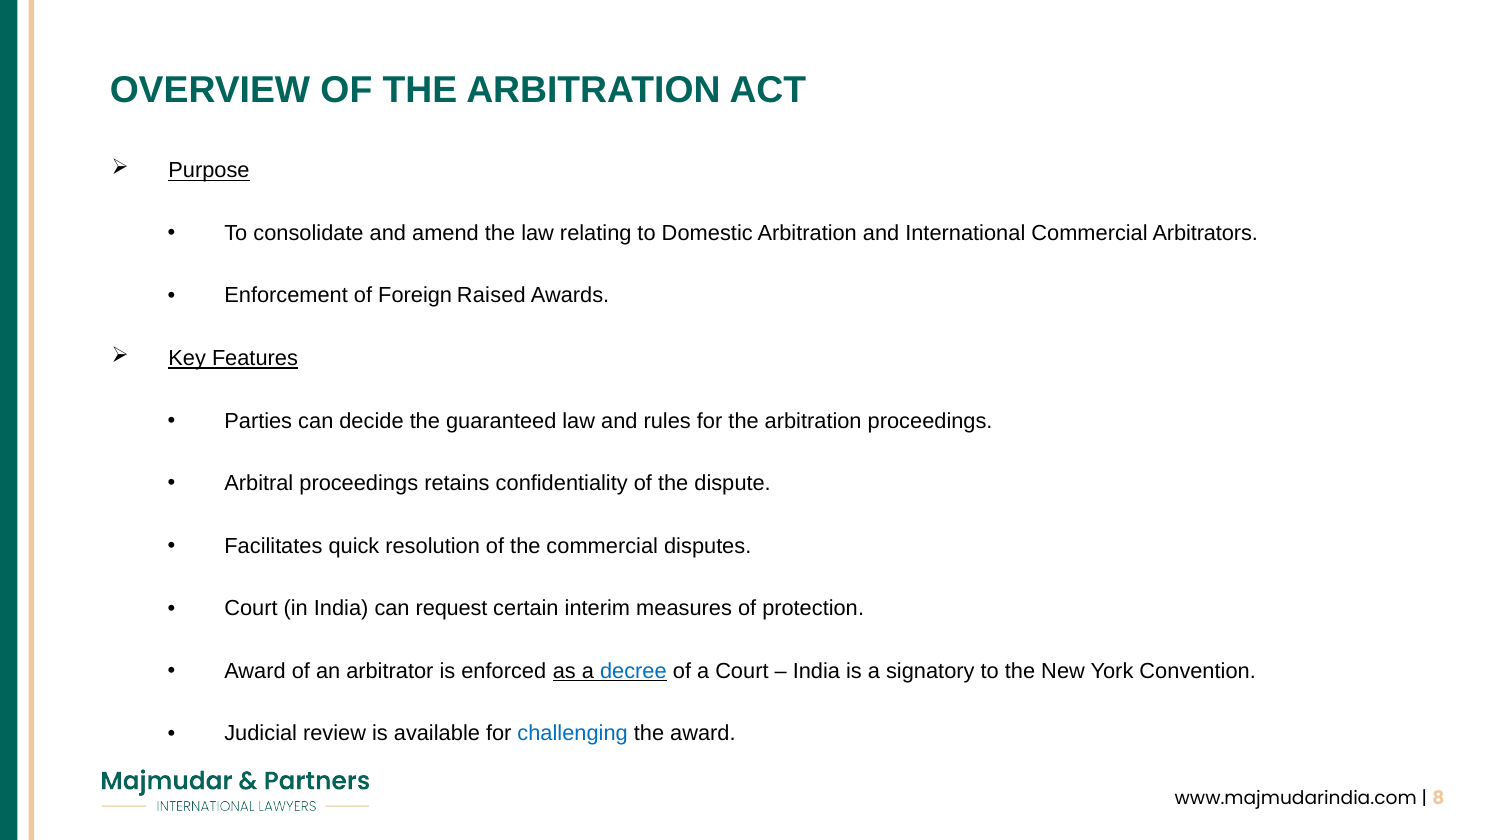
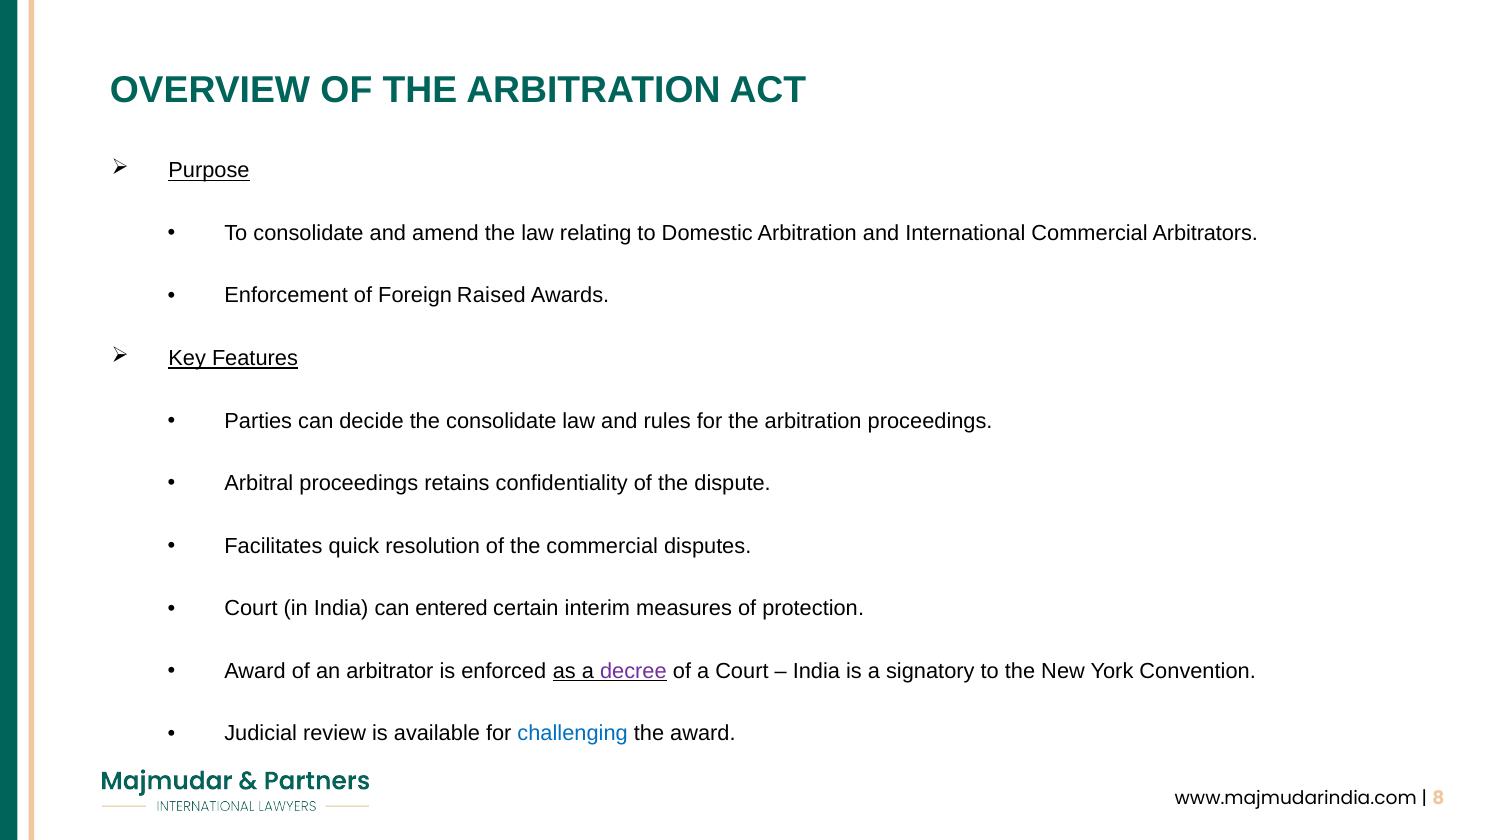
the guaranteed: guaranteed -> consolidate
request: request -> entered
decree colour: blue -> purple
